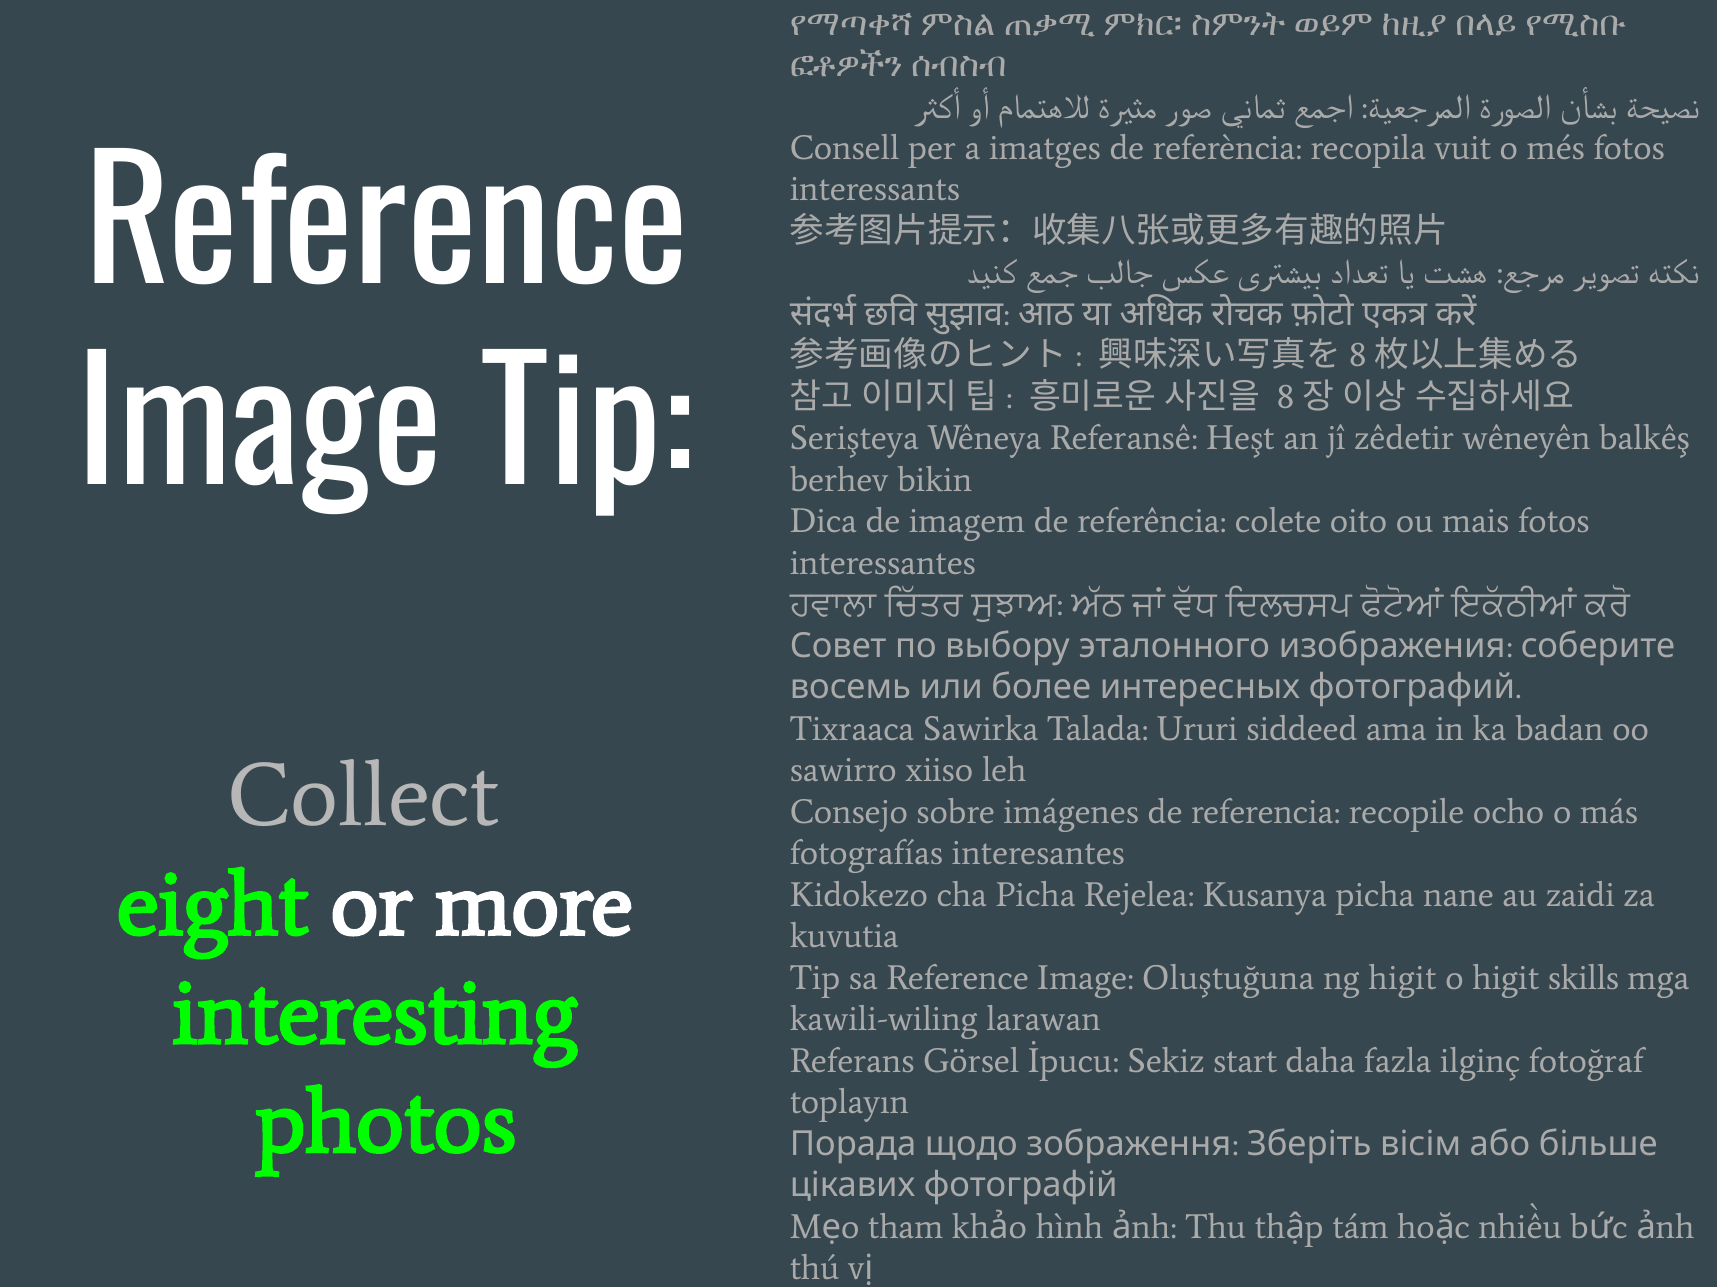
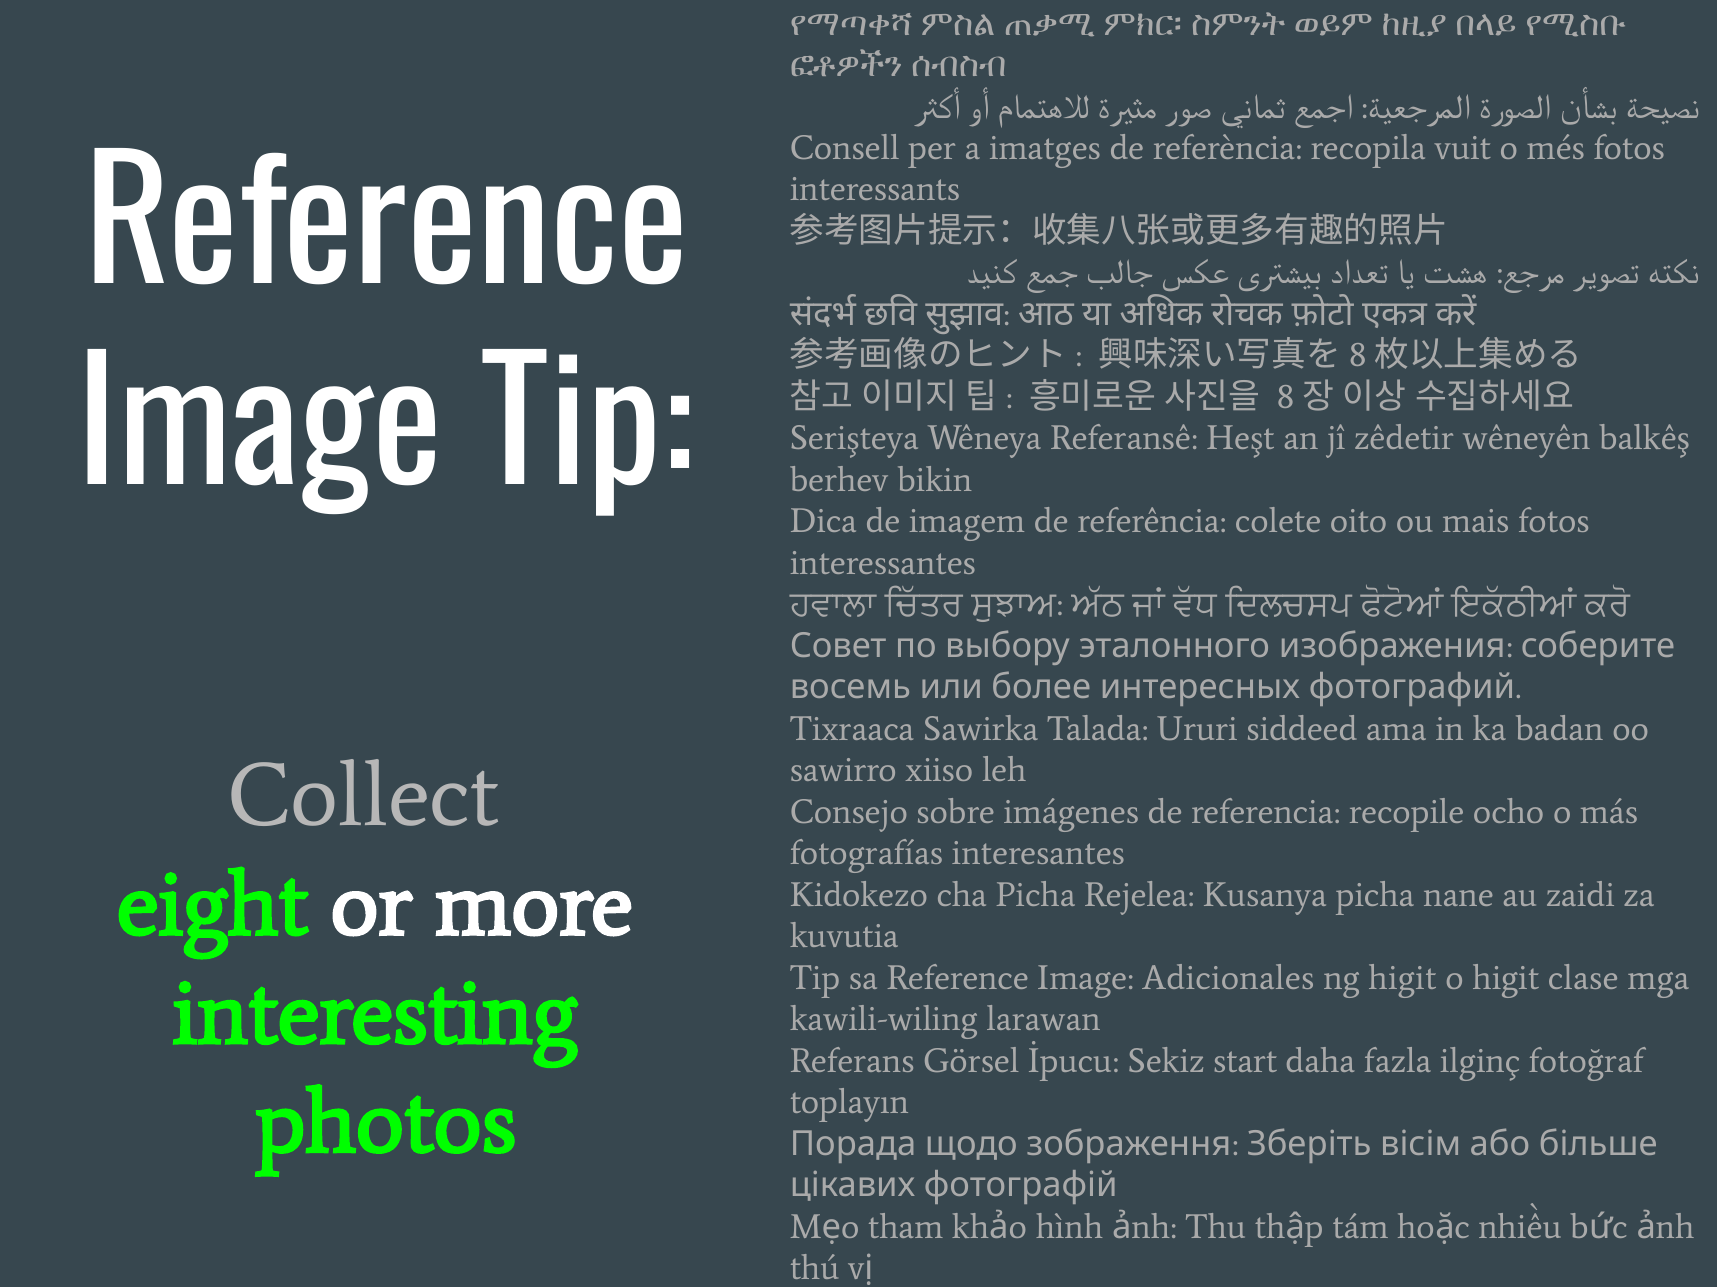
Oluştuğuna: Oluştuğuna -> Adicionales
skills: skills -> clase
